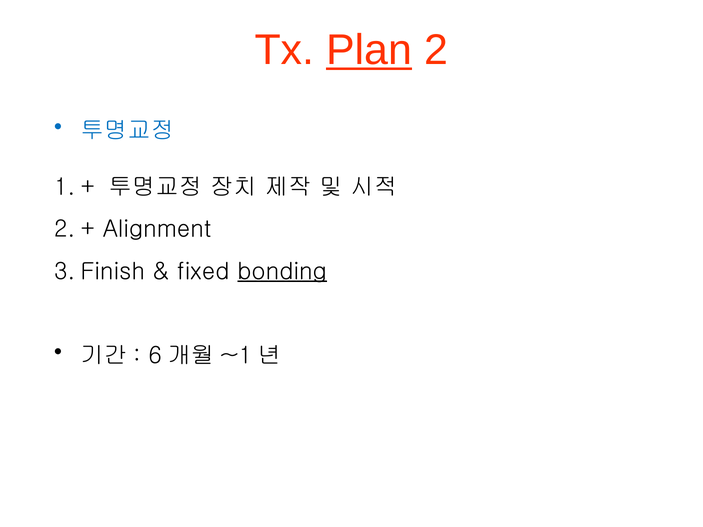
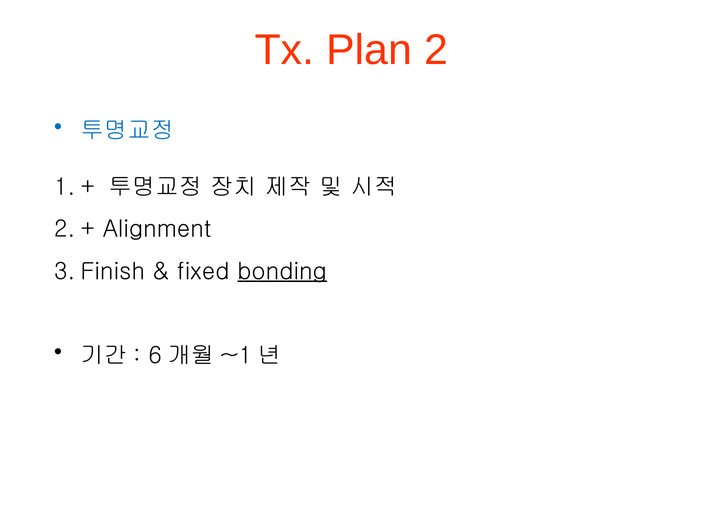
Plan underline: present -> none
